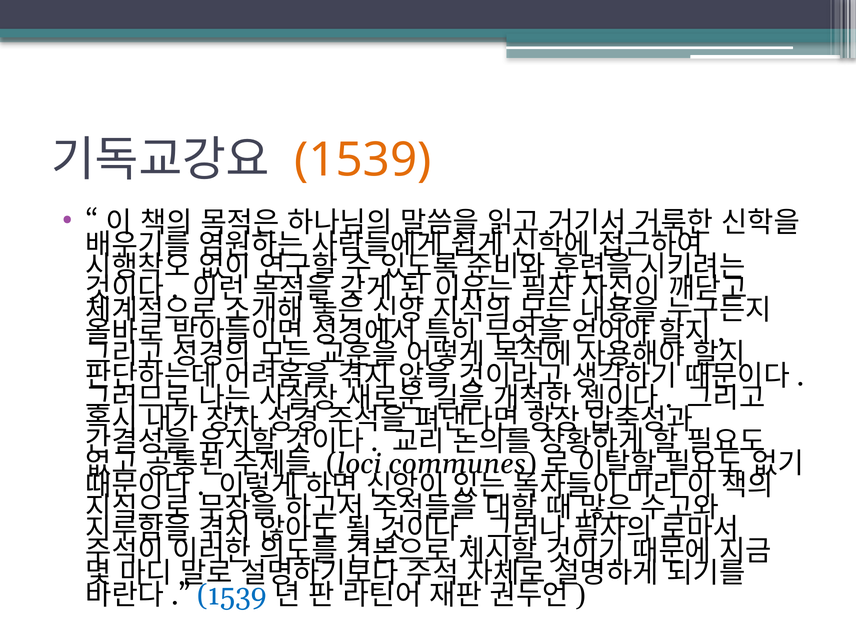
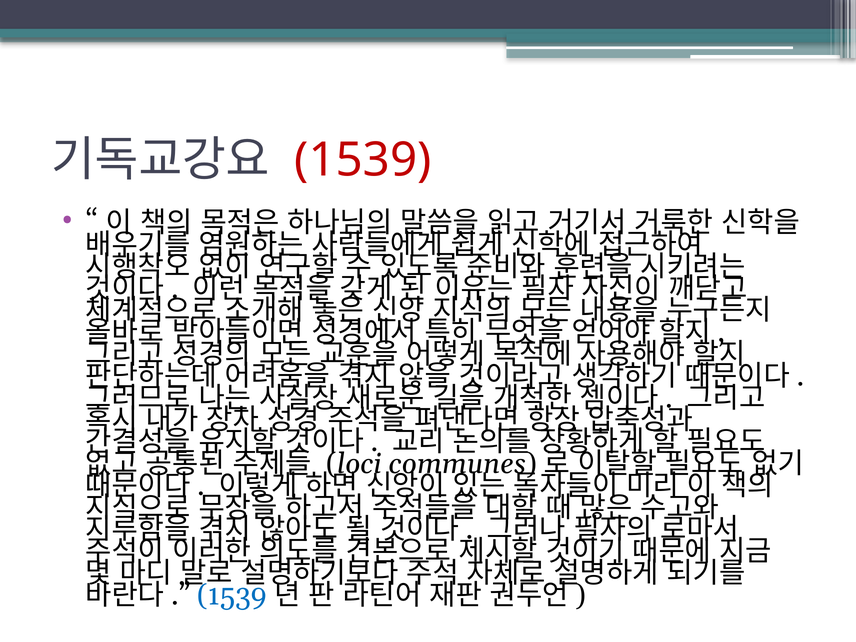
1539 at (363, 160) colour: orange -> red
